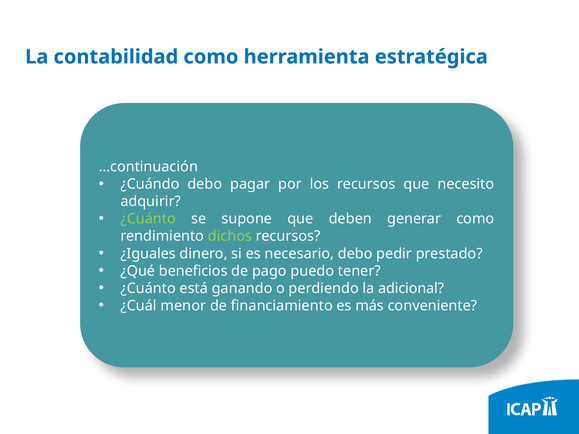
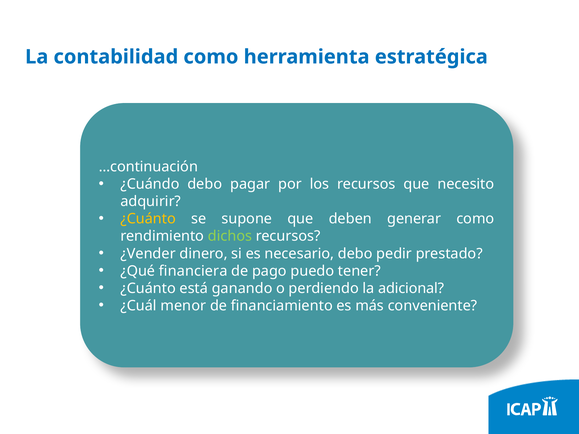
¿Cuánto at (148, 219) colour: light green -> yellow
¿Iguales: ¿Iguales -> ¿Vender
beneficios: beneficios -> financiera
